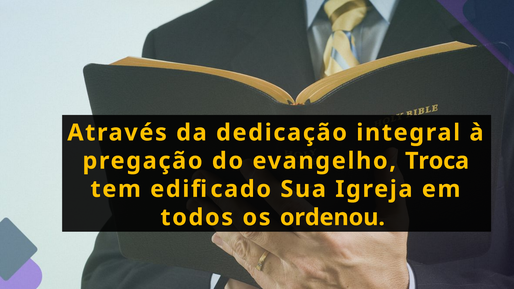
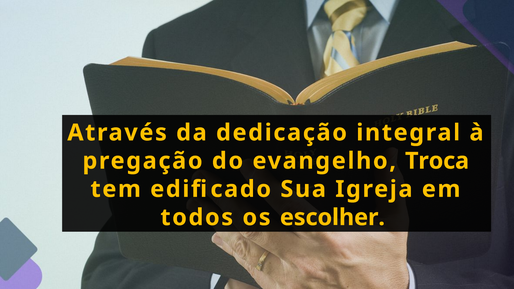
ordenou: ordenou -> escolher
